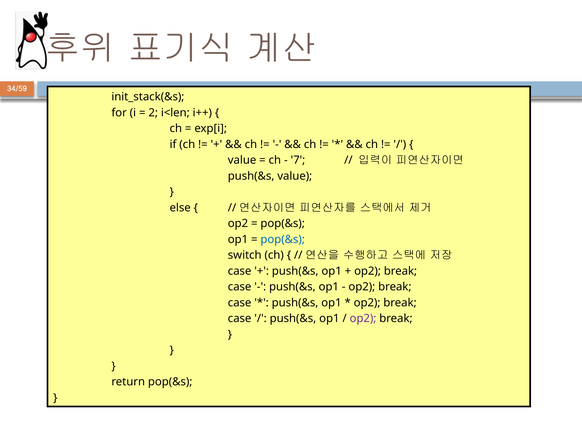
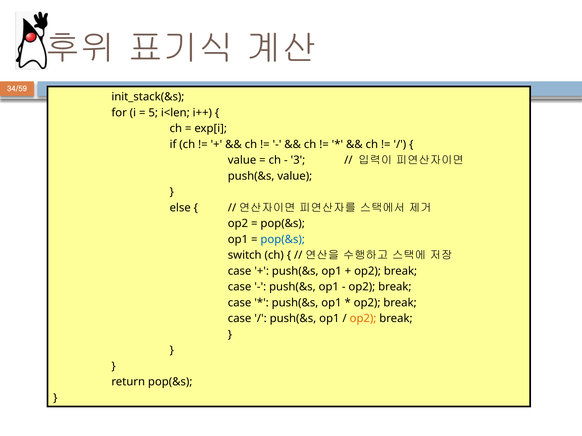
2: 2 -> 5
7: 7 -> 3
op2 at (363, 319) colour: purple -> orange
